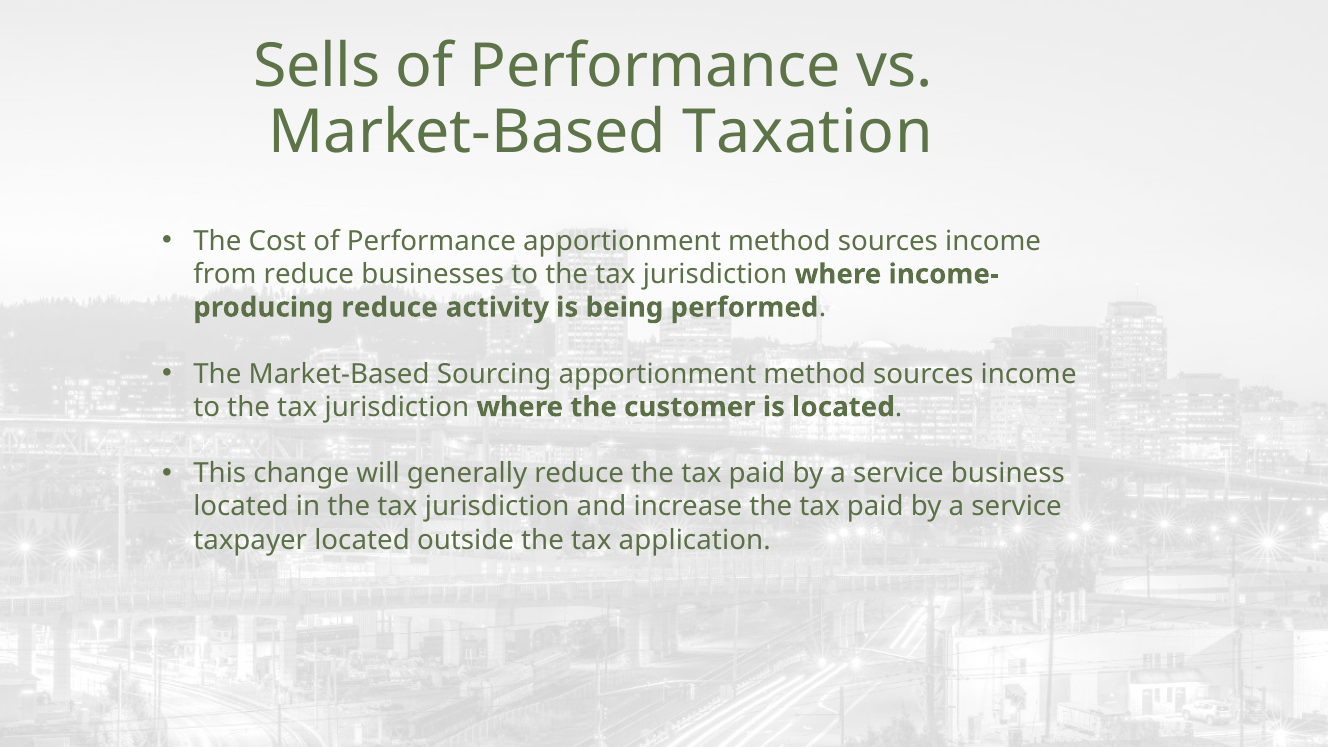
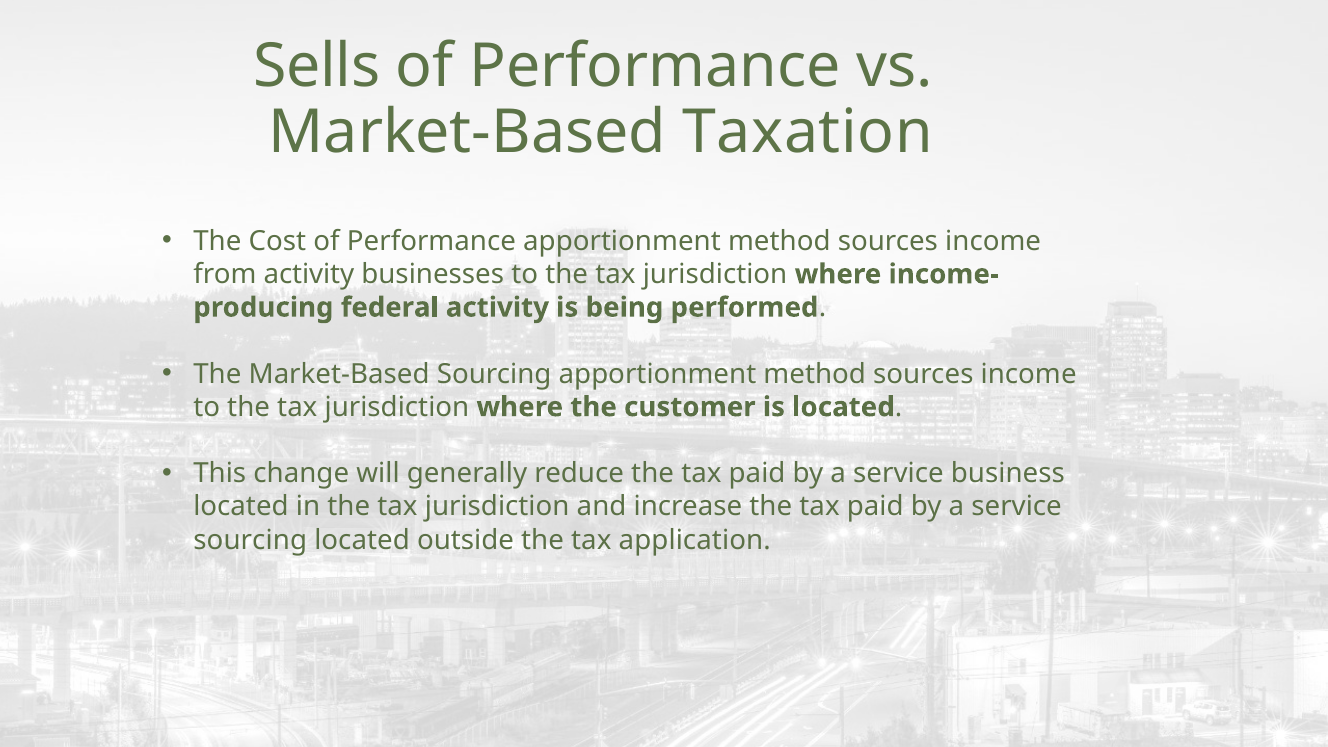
from reduce: reduce -> activity
reduce at (390, 307): reduce -> federal
taxpayer at (250, 540): taxpayer -> sourcing
